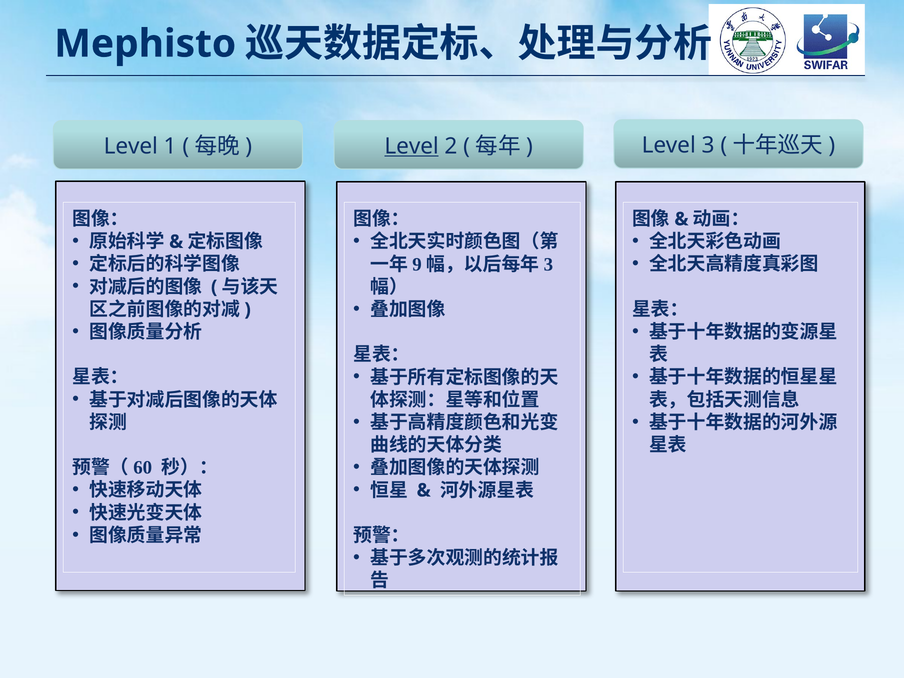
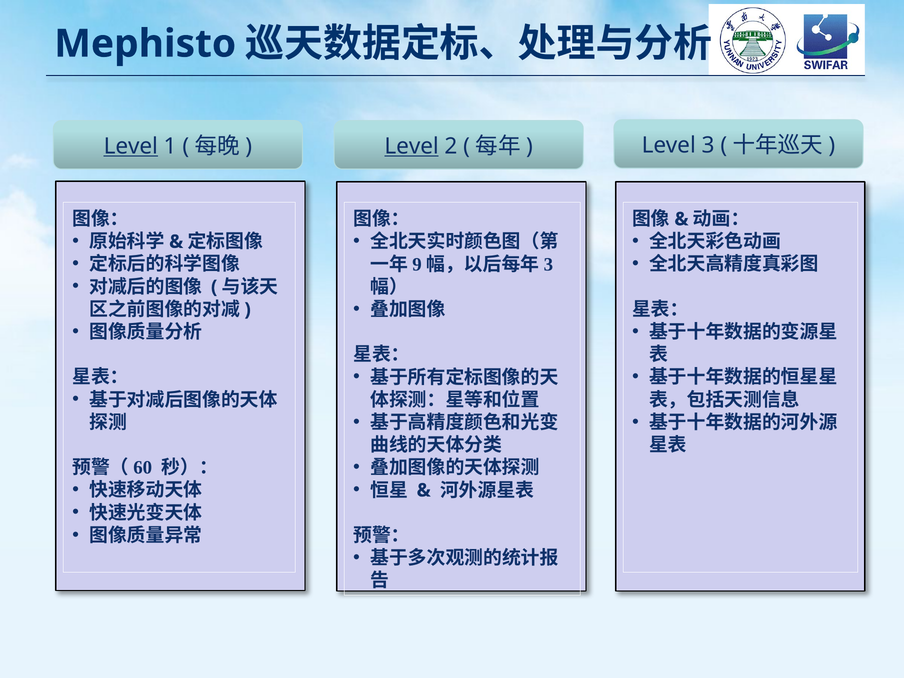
Level at (131, 146) underline: none -> present
